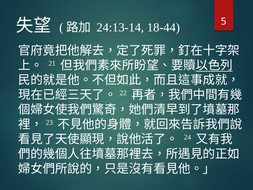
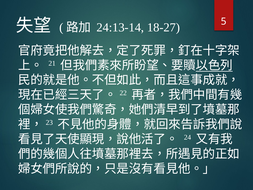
18-44: 18-44 -> 18-27
